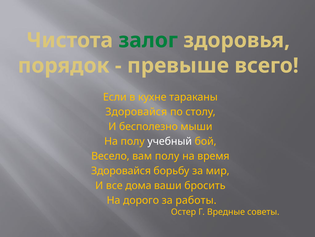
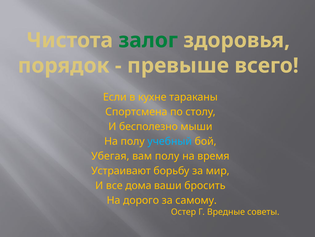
Здоровайся at (136, 112): Здоровайся -> Спортсмена
учебный colour: white -> light blue
Весело: Весело -> Убегая
Здоровайся at (121, 170): Здоровайся -> Устраивают
работы: работы -> самому
